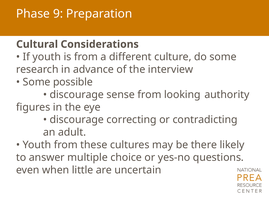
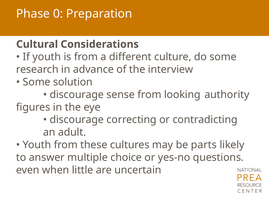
9: 9 -> 0
possible: possible -> solution
there: there -> parts
